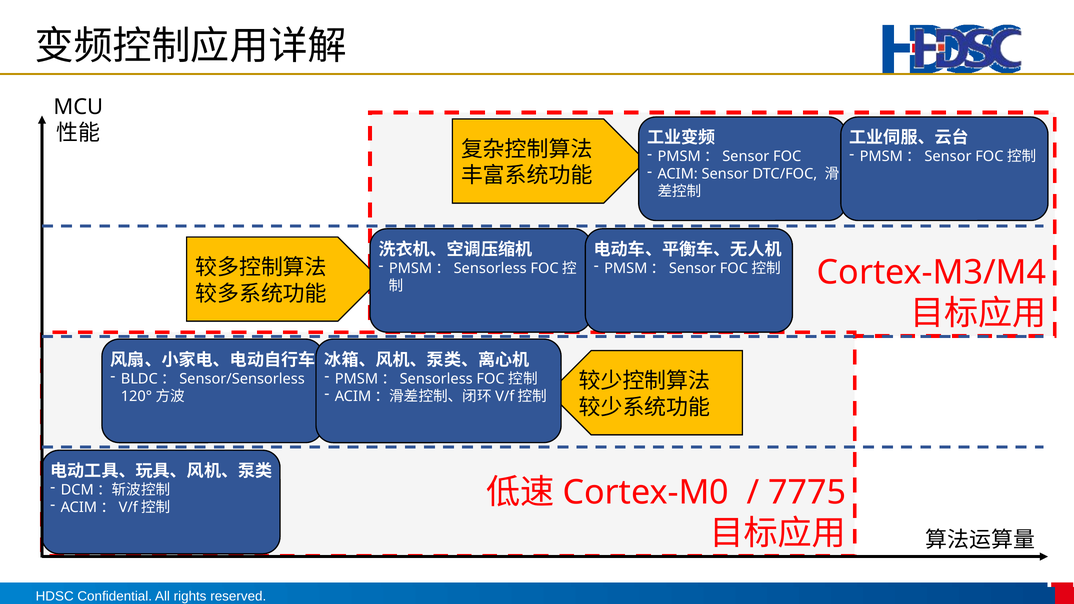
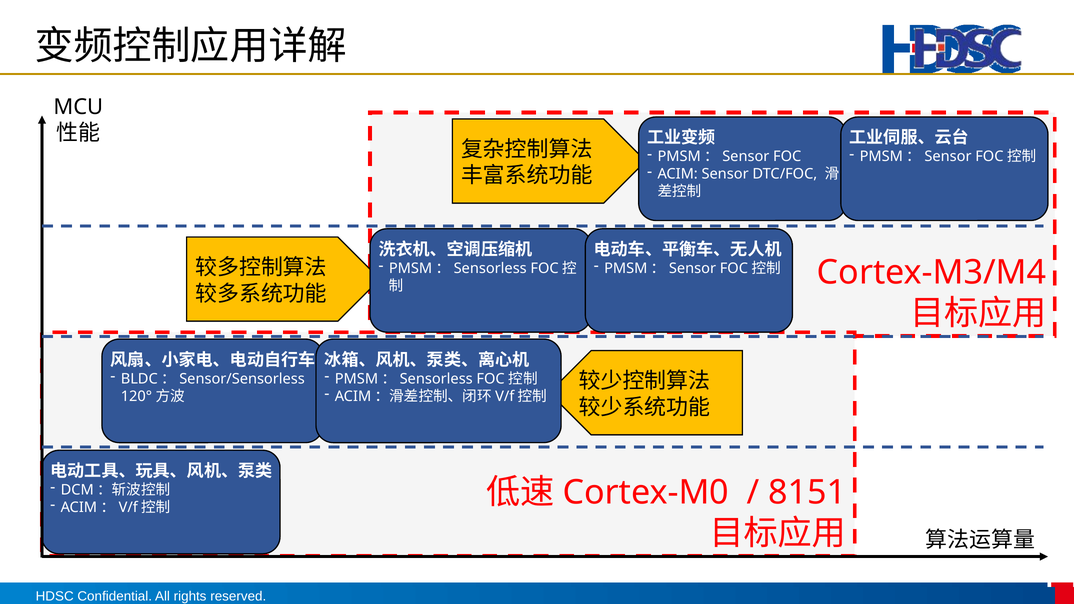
7775: 7775 -> 8151
